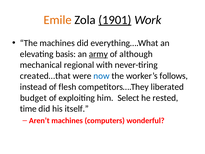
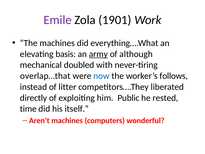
Emile colour: orange -> purple
1901 underline: present -> none
regional: regional -> doubled
created…that: created…that -> overlap…that
flesh: flesh -> litter
budget: budget -> directly
Select: Select -> Public
